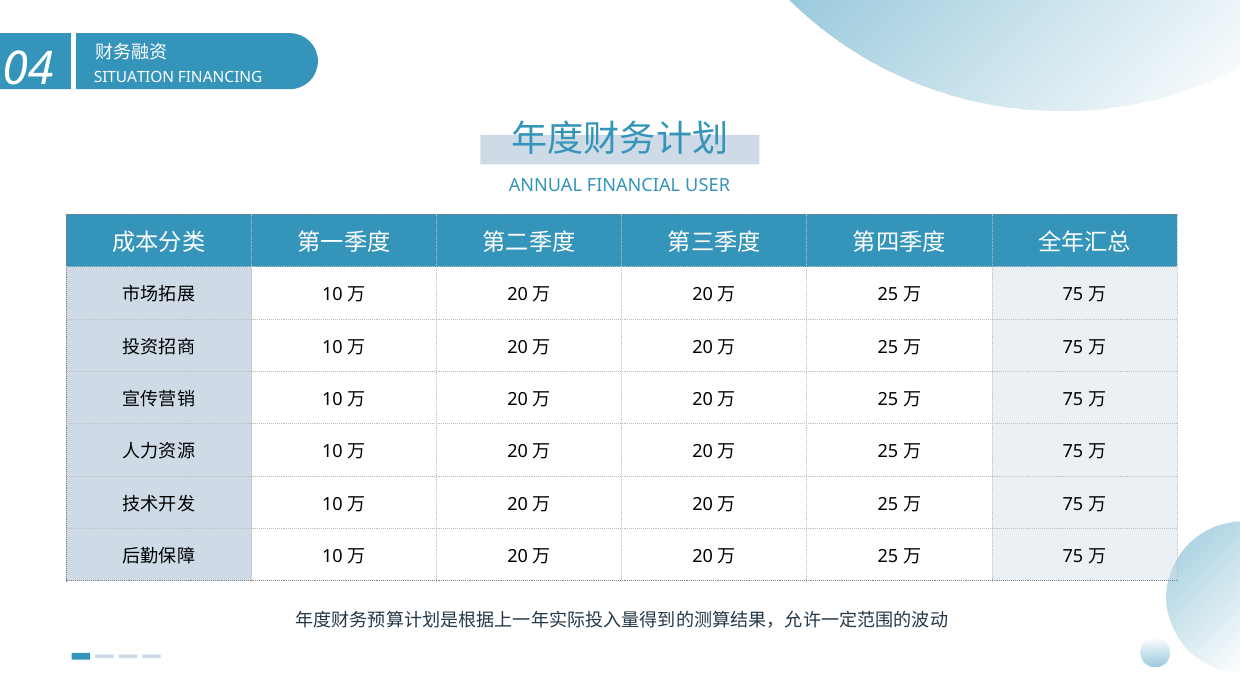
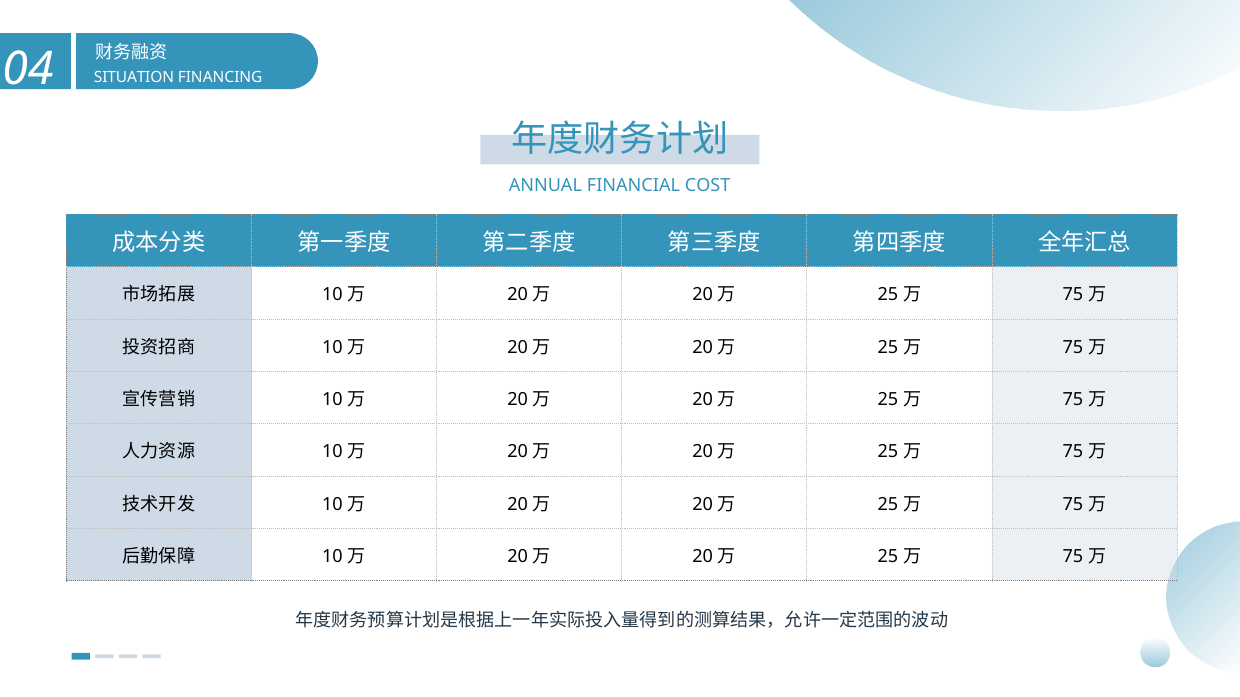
USER: USER -> COST
